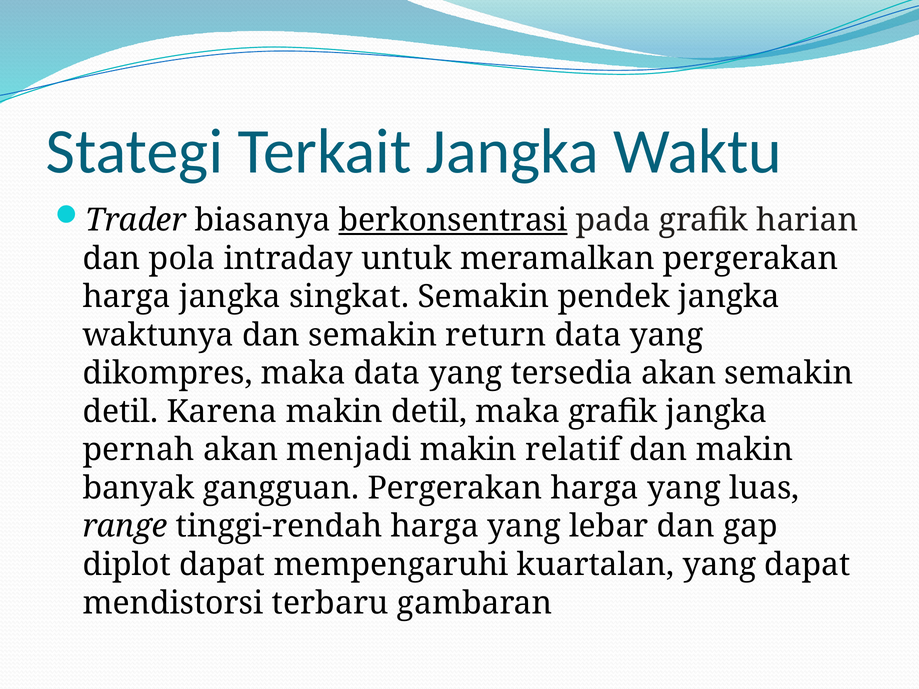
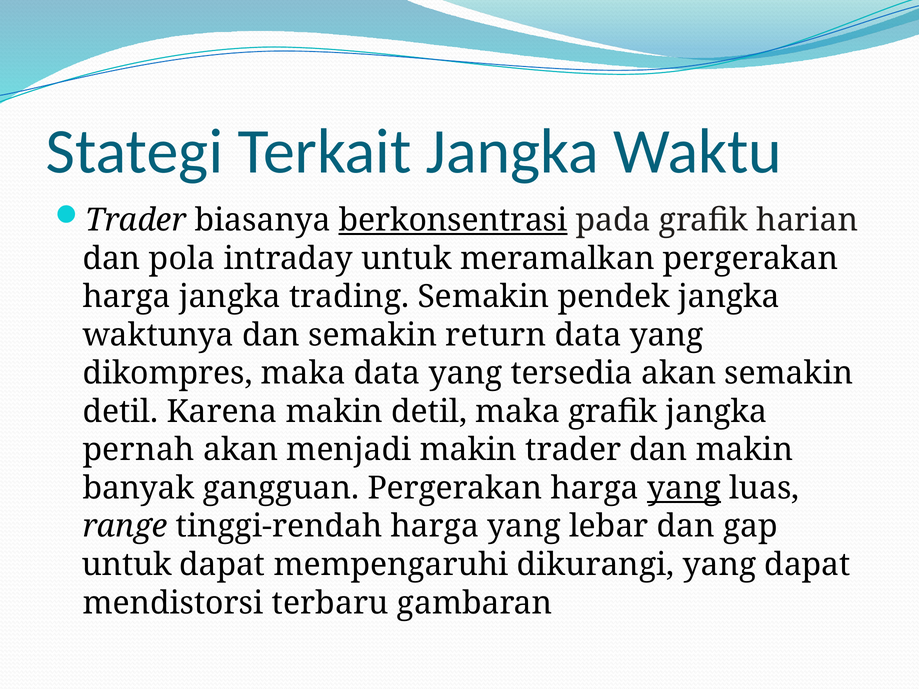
singkat: singkat -> trading
makin relatif: relatif -> trader
yang at (684, 488) underline: none -> present
diplot at (127, 565): diplot -> untuk
kuartalan: kuartalan -> dikurangi
